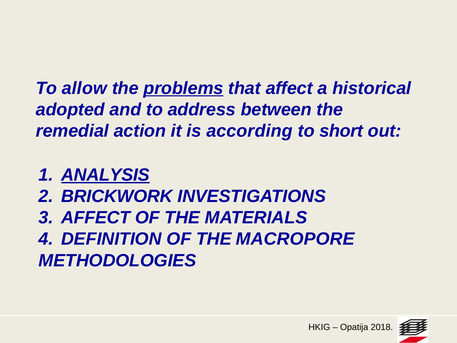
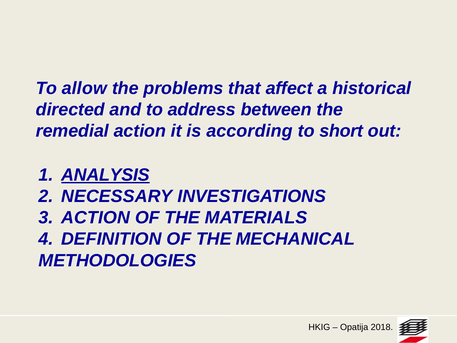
problems underline: present -> none
adopted: adopted -> directed
BRICKWORK: BRICKWORK -> NECESSARY
3 AFFECT: AFFECT -> ACTION
MACROPORE: MACROPORE -> MECHANICAL
